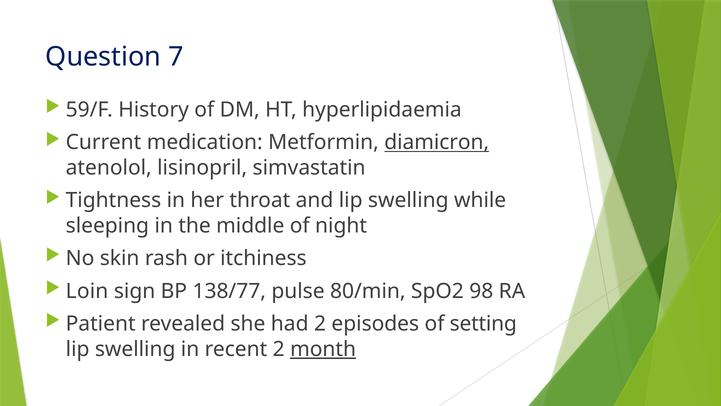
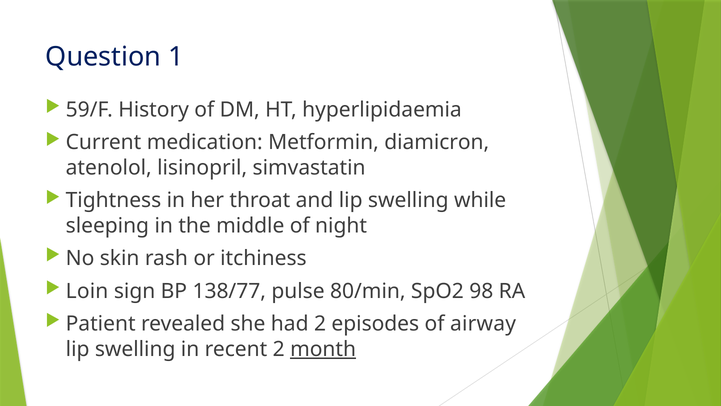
7: 7 -> 1
diamicron underline: present -> none
setting: setting -> airway
